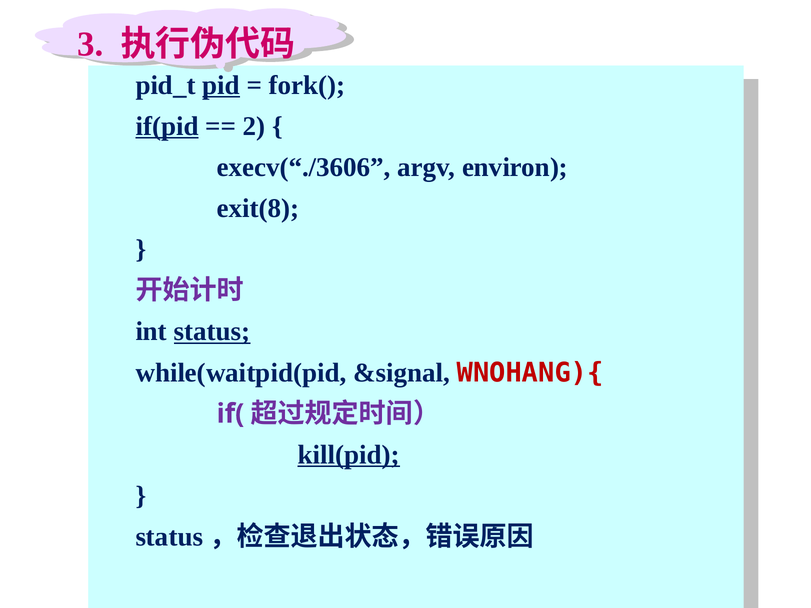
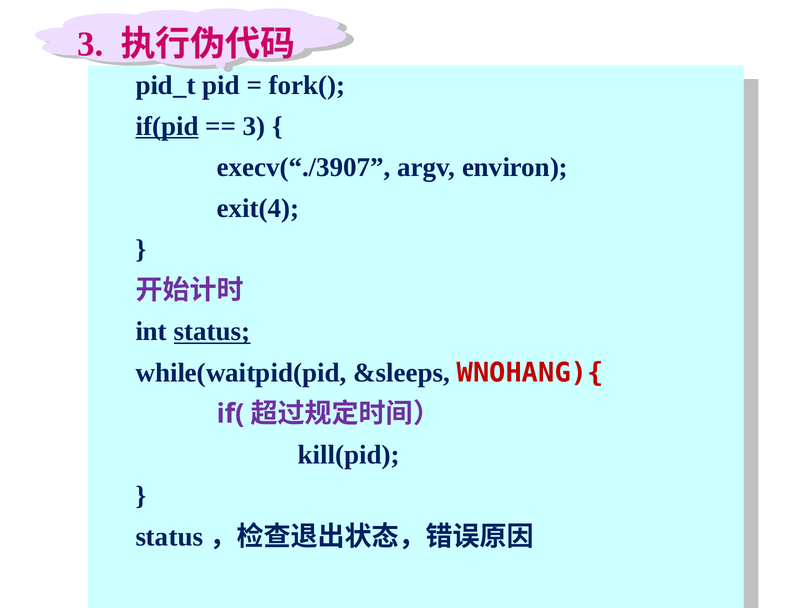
pid underline: present -> none
2 at (254, 126): 2 -> 3
execv(“./3606: execv(“./3606 -> execv(“./3907
exit(8: exit(8 -> exit(4
&signal: &signal -> &sleeps
kill(pid underline: present -> none
